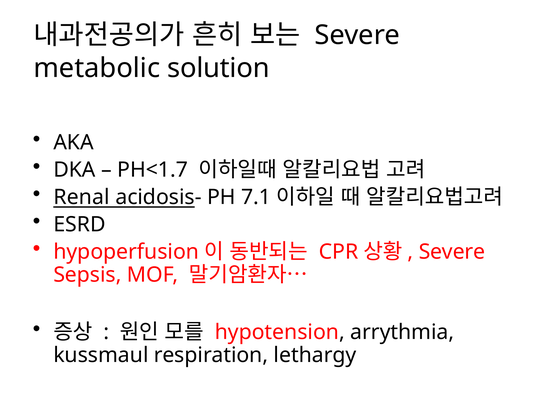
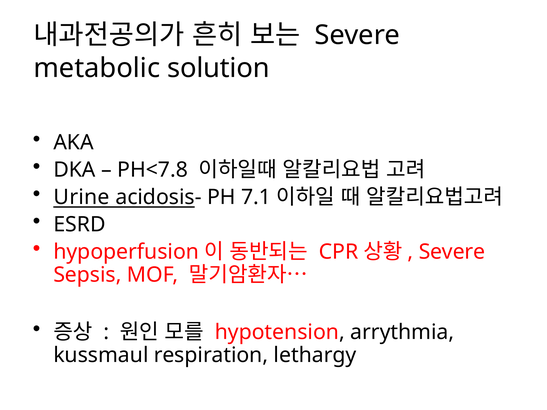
PH<1.7: PH<1.7 -> PH<7.8
Renal: Renal -> Urine
